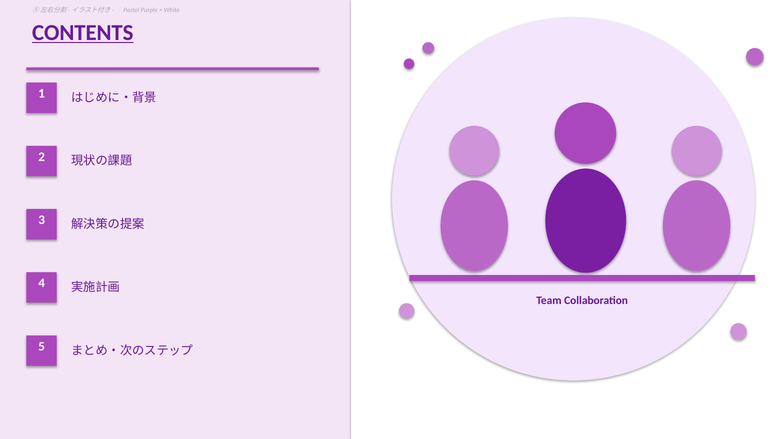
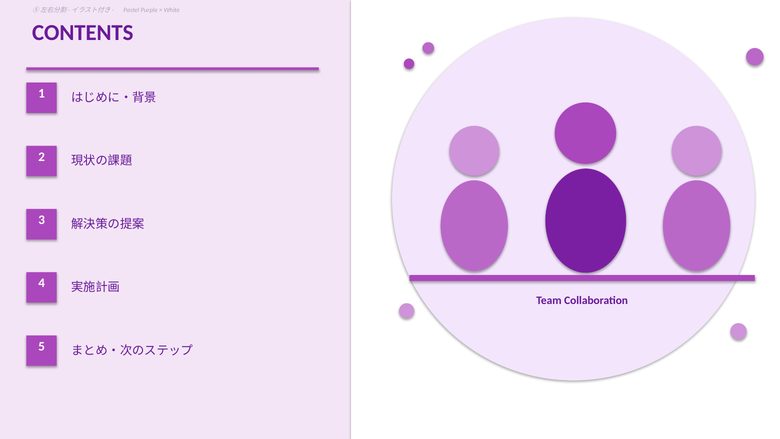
CONTENTS underline: present -> none
